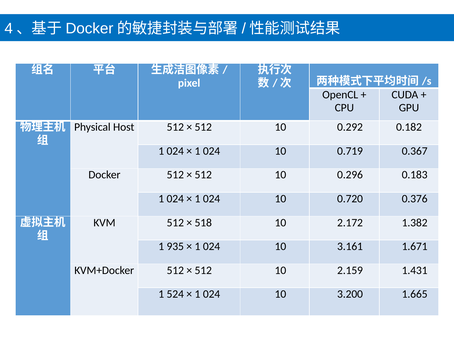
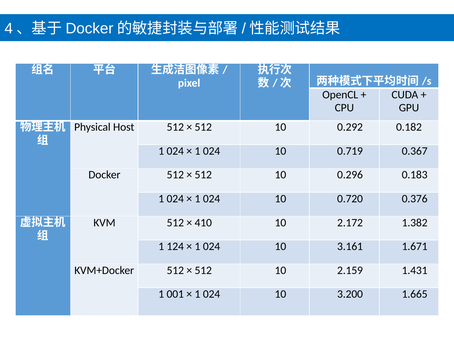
518: 518 -> 410
935: 935 -> 124
524: 524 -> 001
